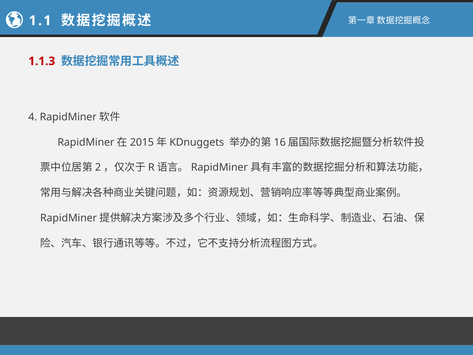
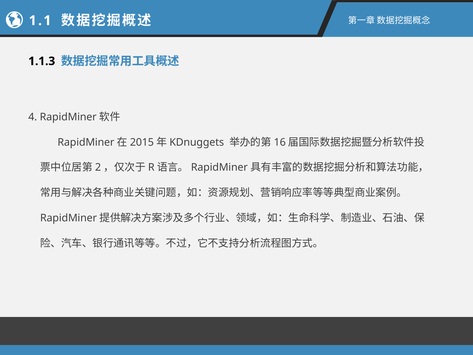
1.1.3 colour: red -> black
